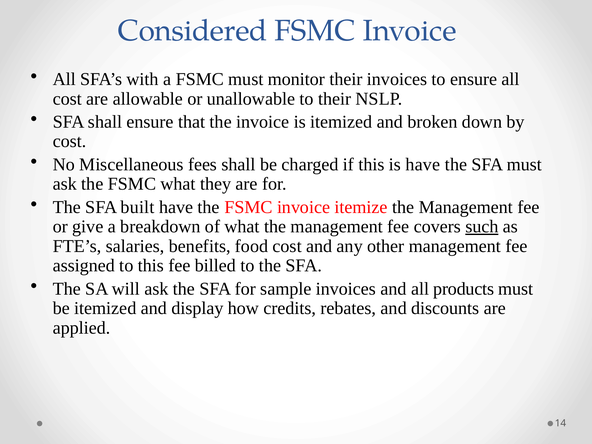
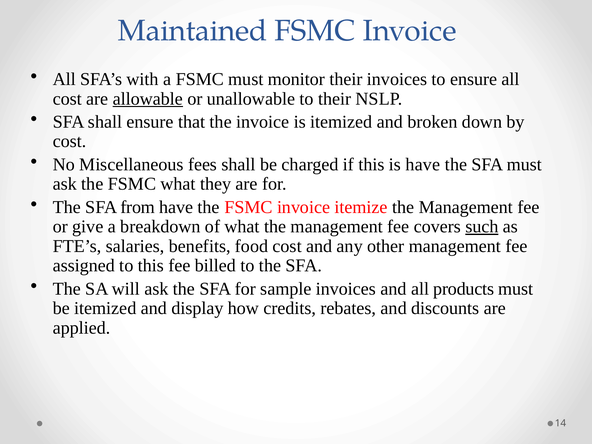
Considered: Considered -> Maintained
allowable underline: none -> present
built: built -> from
